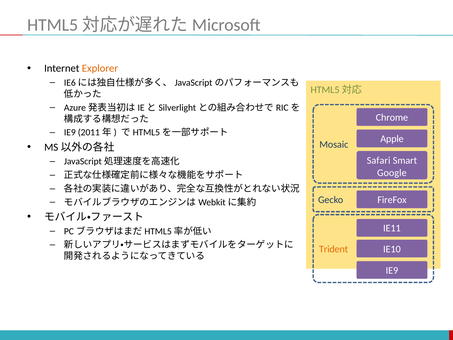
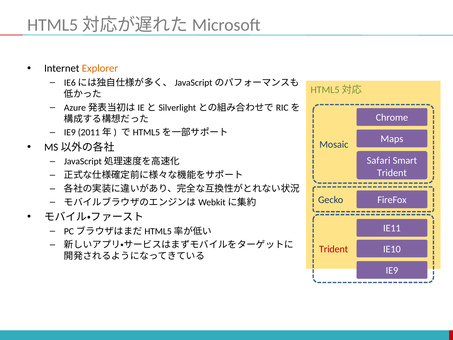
Apple: Apple -> Maps
Google at (392, 173): Google -> Trident
Trident at (334, 249) colour: orange -> red
